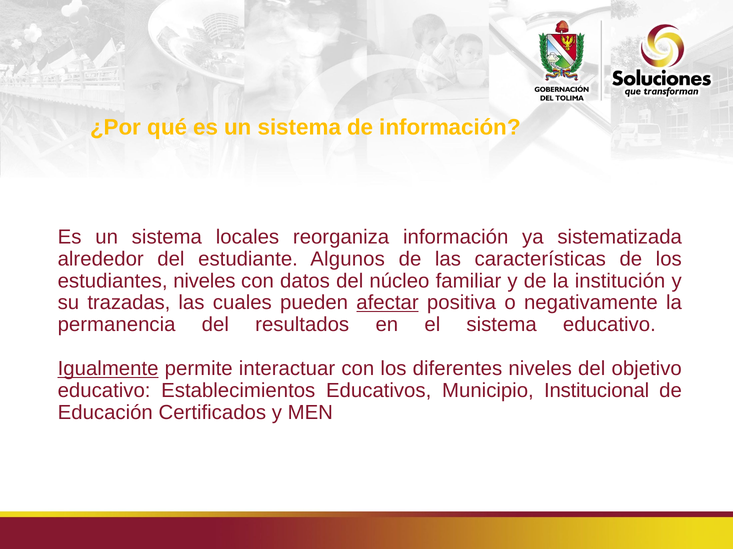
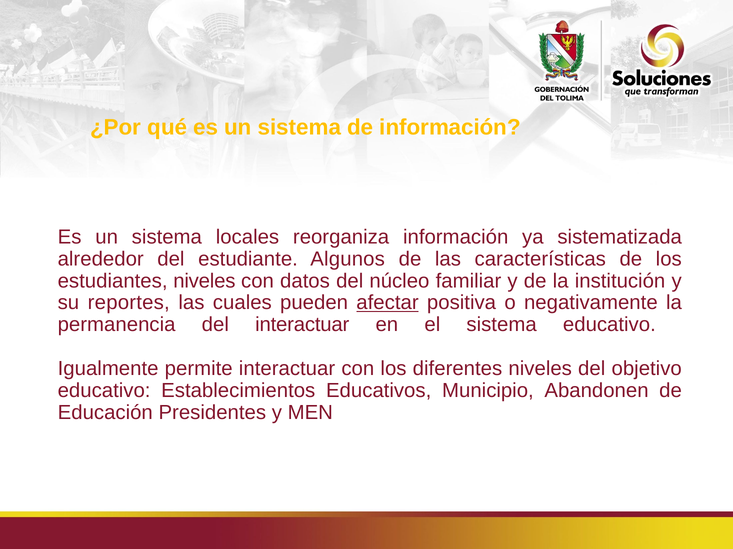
trazadas: trazadas -> reportes
del resultados: resultados -> interactuar
Igualmente underline: present -> none
Institucional: Institucional -> Abandonen
Certificados: Certificados -> Presidentes
